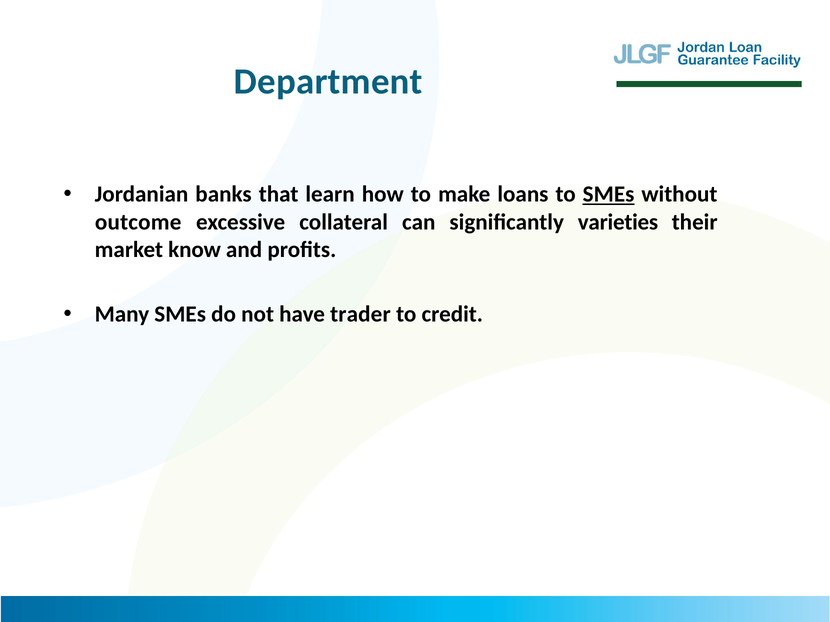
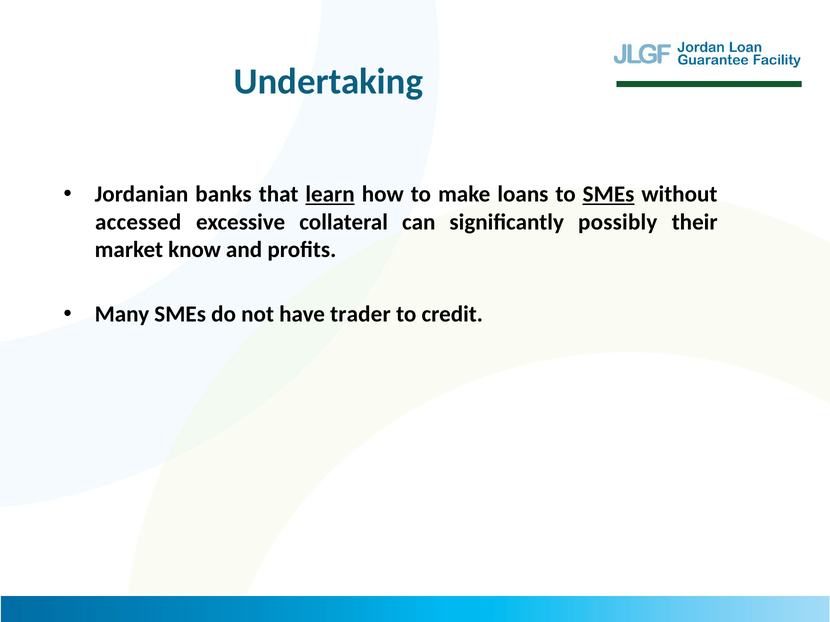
Department: Department -> Undertaking
learn underline: none -> present
outcome: outcome -> accessed
varieties: varieties -> possibly
